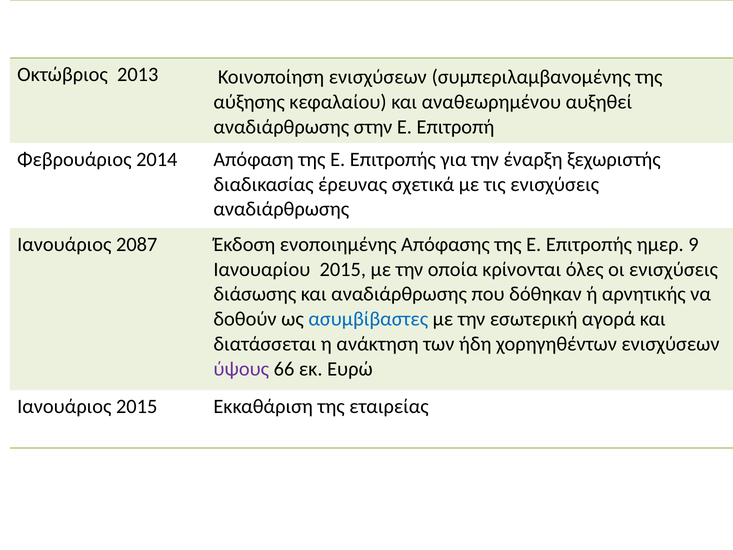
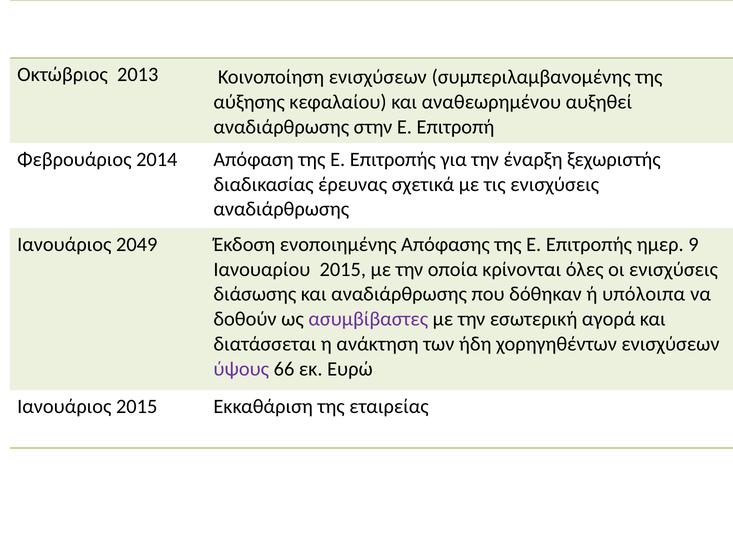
2087: 2087 -> 2049
αρνητικής: αρνητικής -> υπόλοιπα
ασυμβίβαστες colour: blue -> purple
